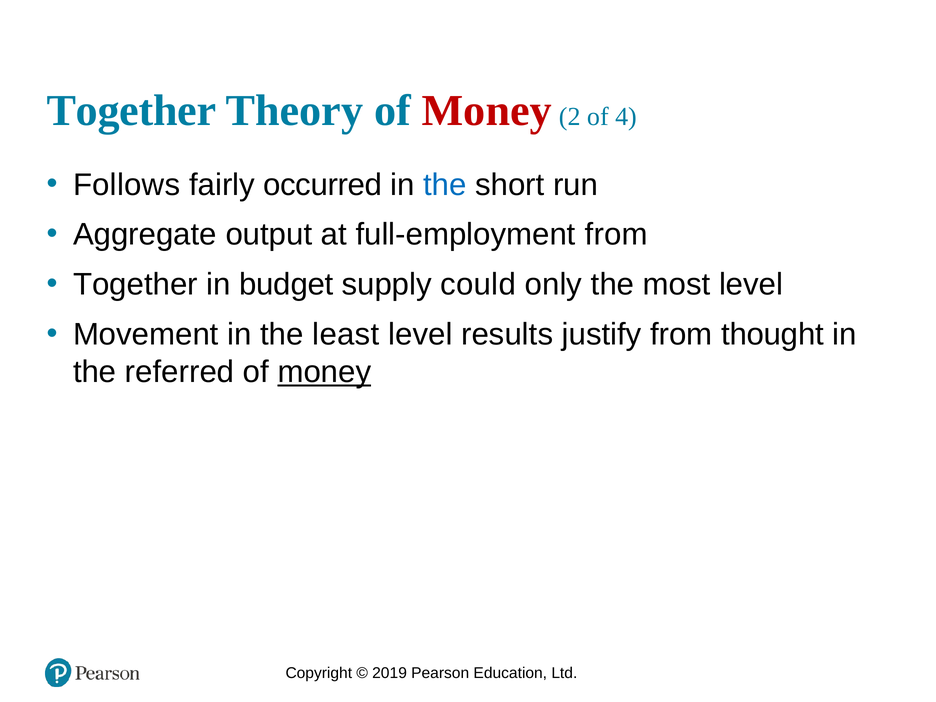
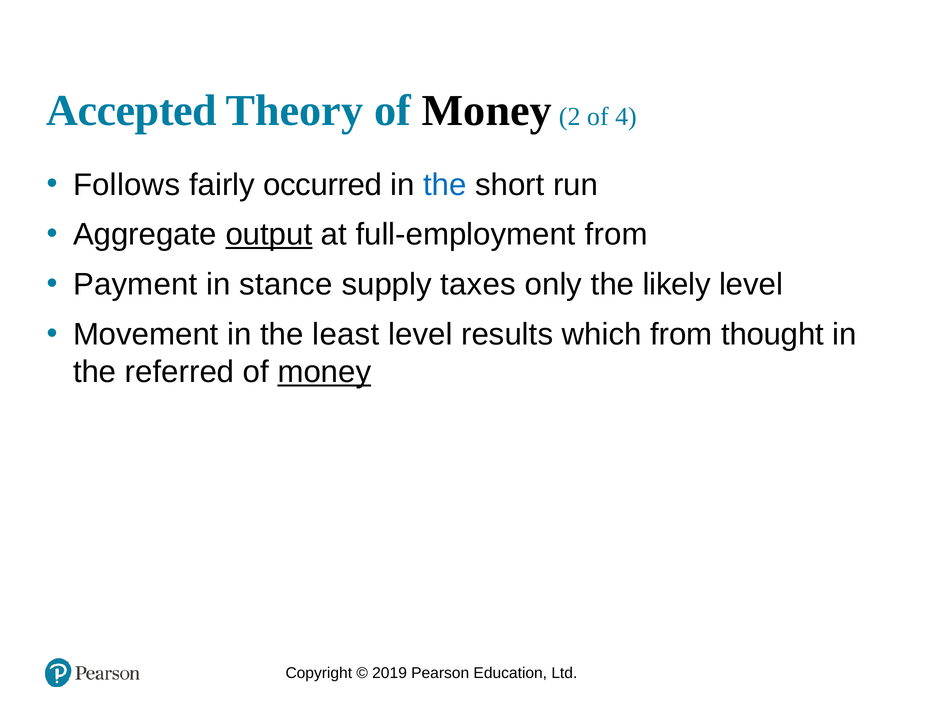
Together at (131, 111): Together -> Accepted
Money at (487, 111) colour: red -> black
output underline: none -> present
Together at (135, 285): Together -> Payment
budget: budget -> stance
could: could -> taxes
most: most -> likely
justify: justify -> which
